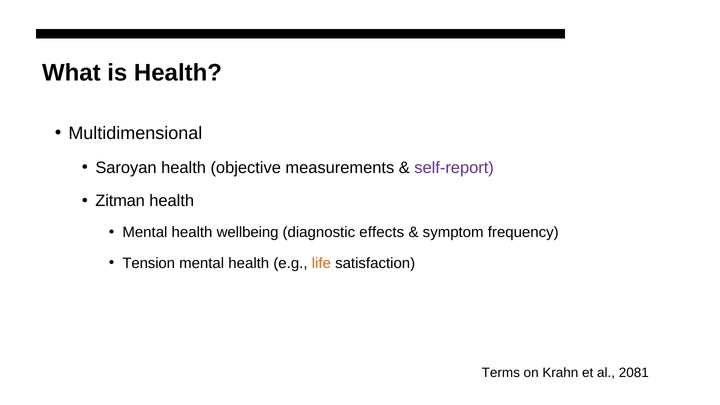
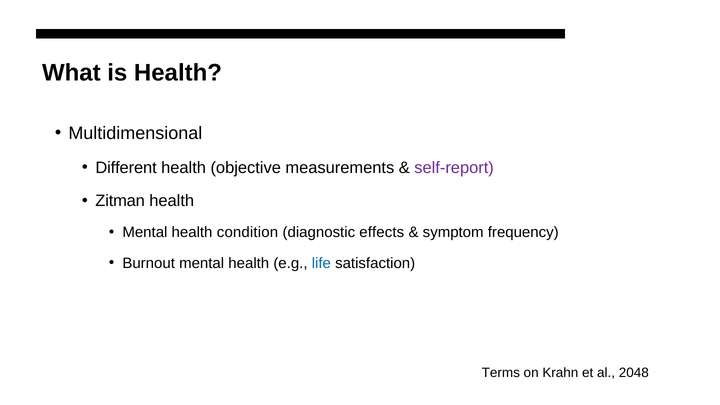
Saroyan: Saroyan -> Different
wellbeing: wellbeing -> condition
Tension: Tension -> Burnout
life colour: orange -> blue
2081: 2081 -> 2048
